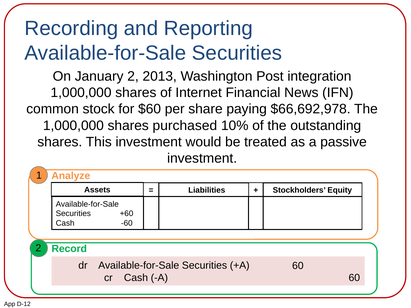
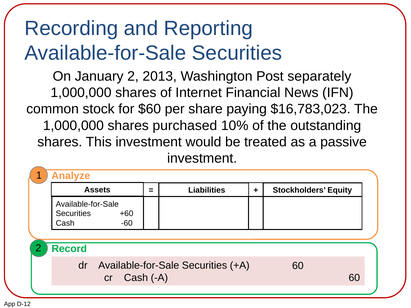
integration: integration -> separately
$66,692,978: $66,692,978 -> $16,783,023
